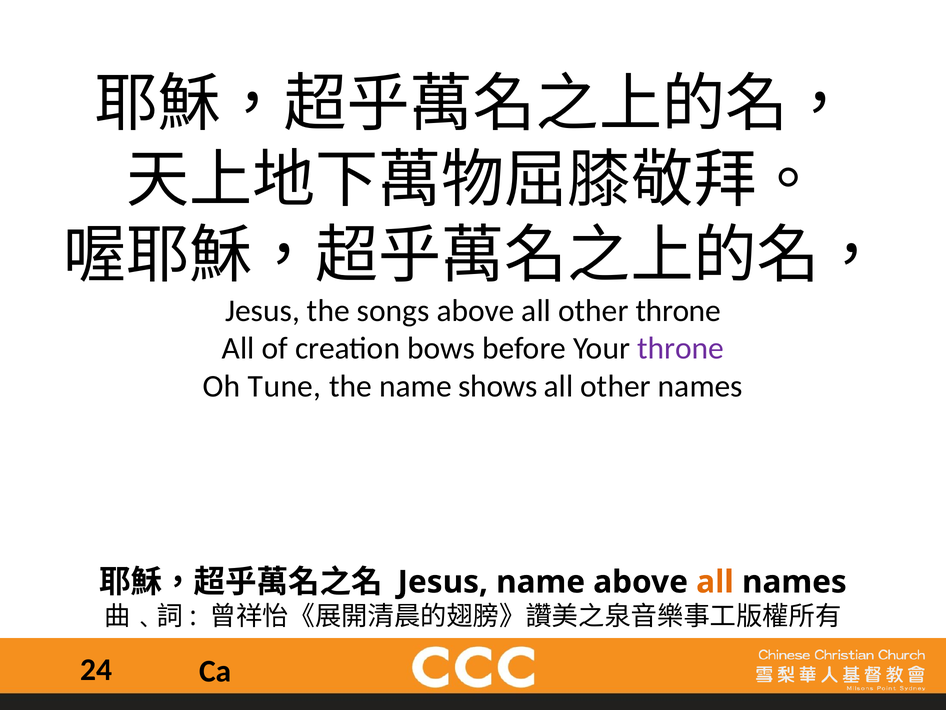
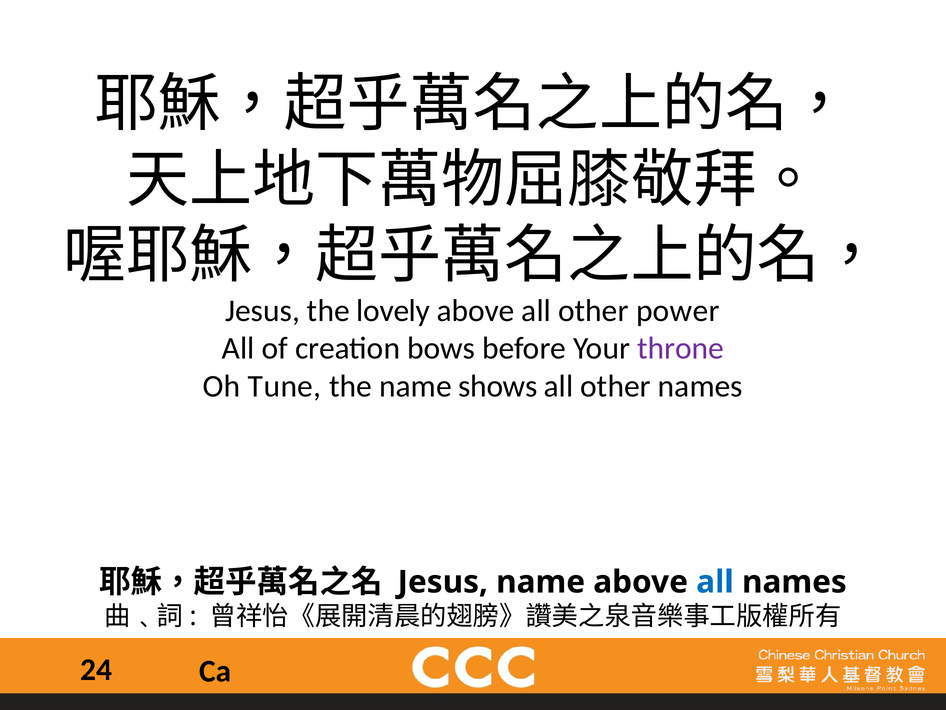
songs: songs -> lovely
other throne: throne -> power
all at (715, 582) colour: orange -> blue
